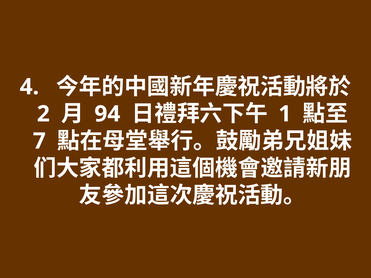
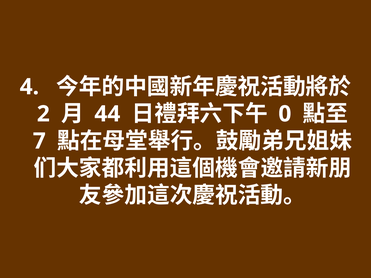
94: 94 -> 44
1: 1 -> 0
